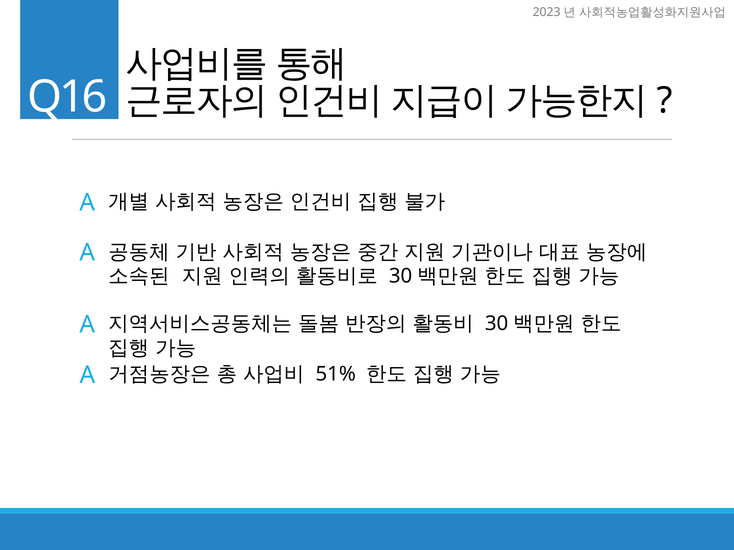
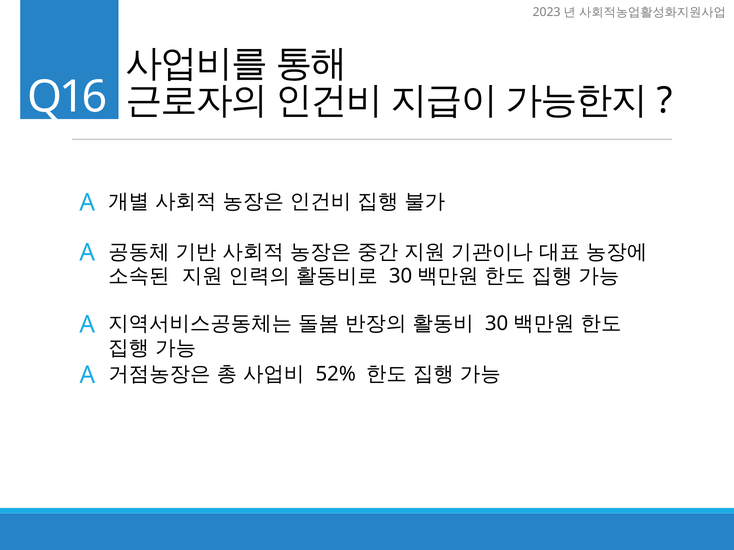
51%: 51% -> 52%
